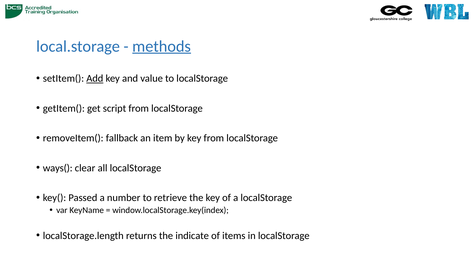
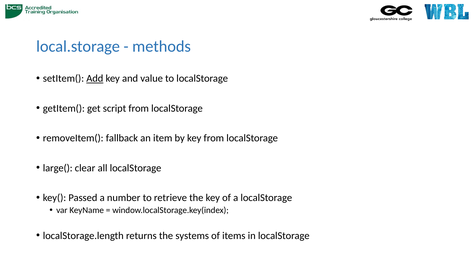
methods underline: present -> none
ways(: ways( -> large(
indicate: indicate -> systems
